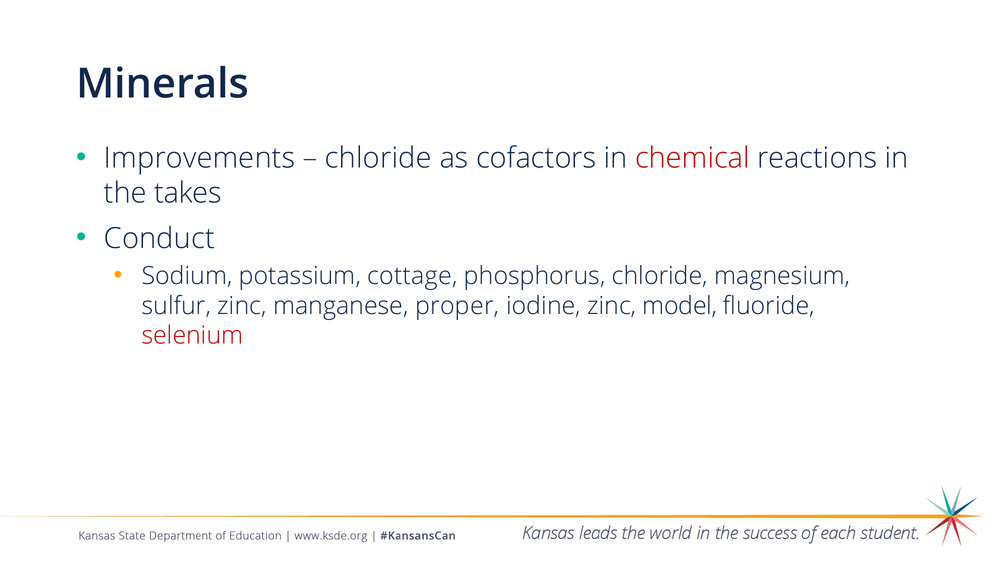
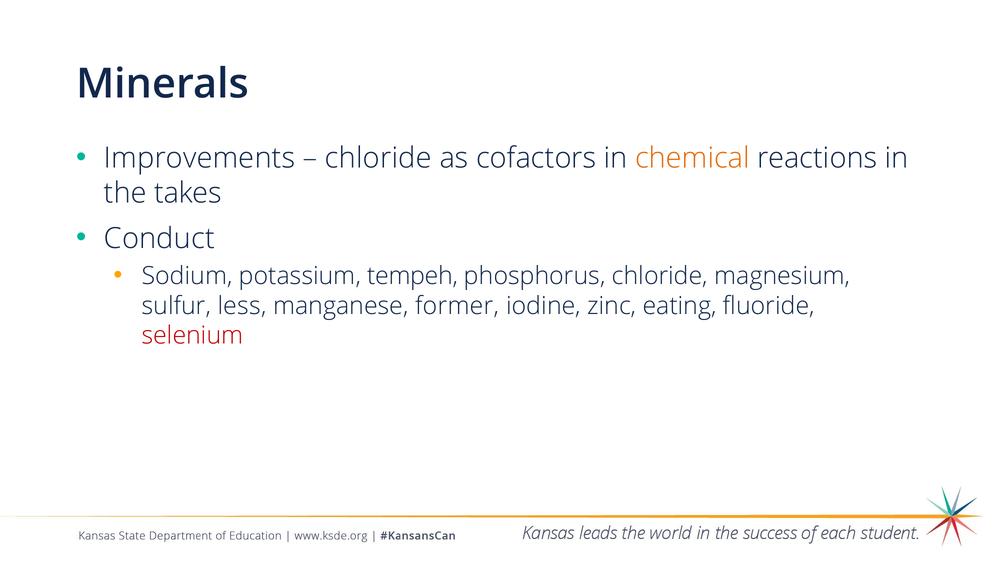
chemical colour: red -> orange
cottage: cottage -> tempeh
sulfur zinc: zinc -> less
proper: proper -> former
model: model -> eating
